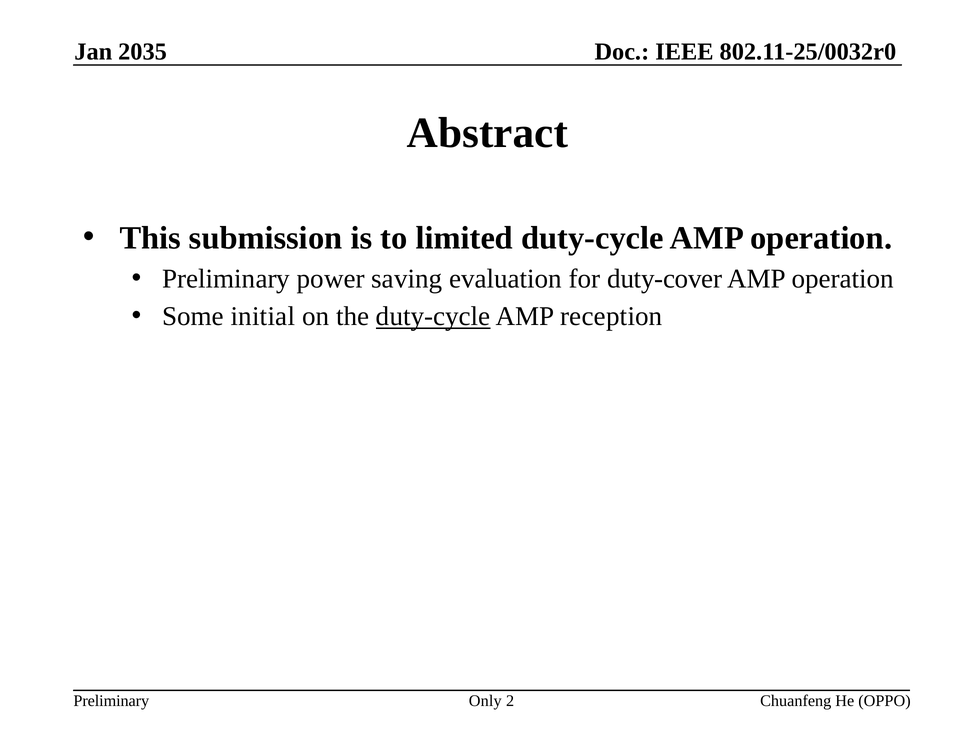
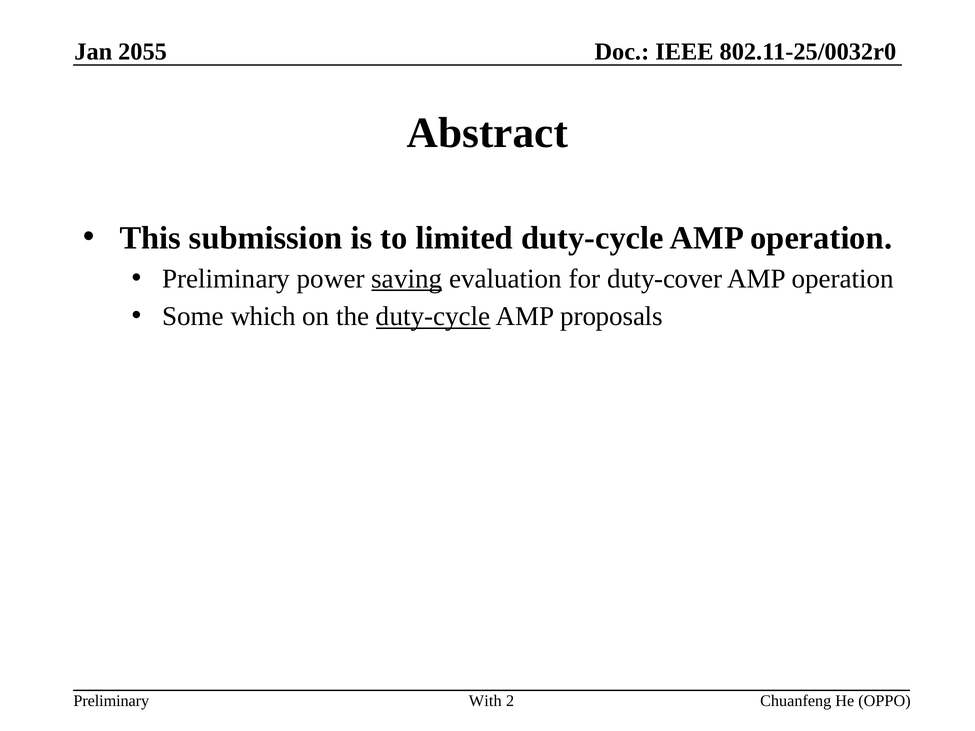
2035: 2035 -> 2055
saving underline: none -> present
initial: initial -> which
reception: reception -> proposals
Only: Only -> With
